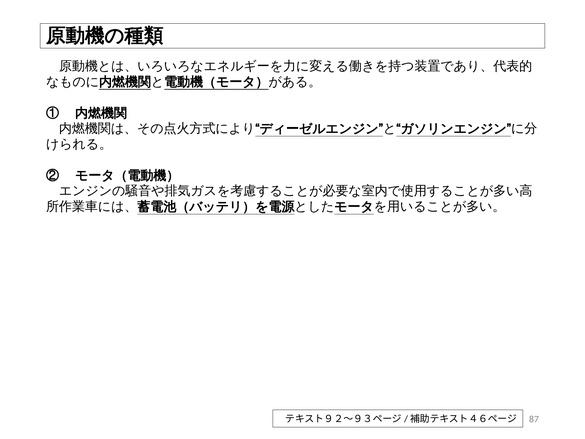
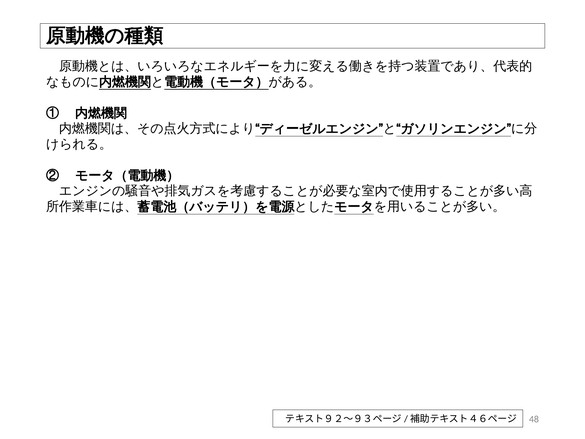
87: 87 -> 48
